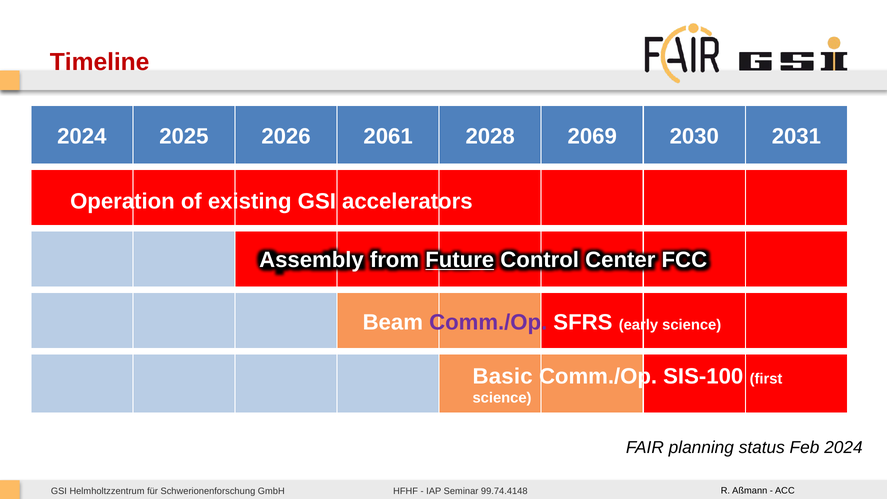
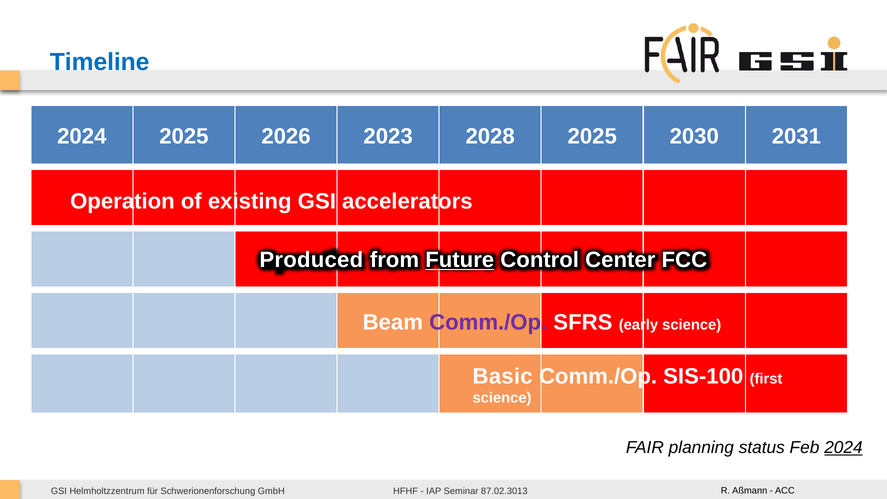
Timeline colour: red -> blue
2061: 2061 -> 2023
2028 2069: 2069 -> 2025
Assembly: Assembly -> Produced
2024 at (843, 448) underline: none -> present
99.74.4148: 99.74.4148 -> 87.02.3013
